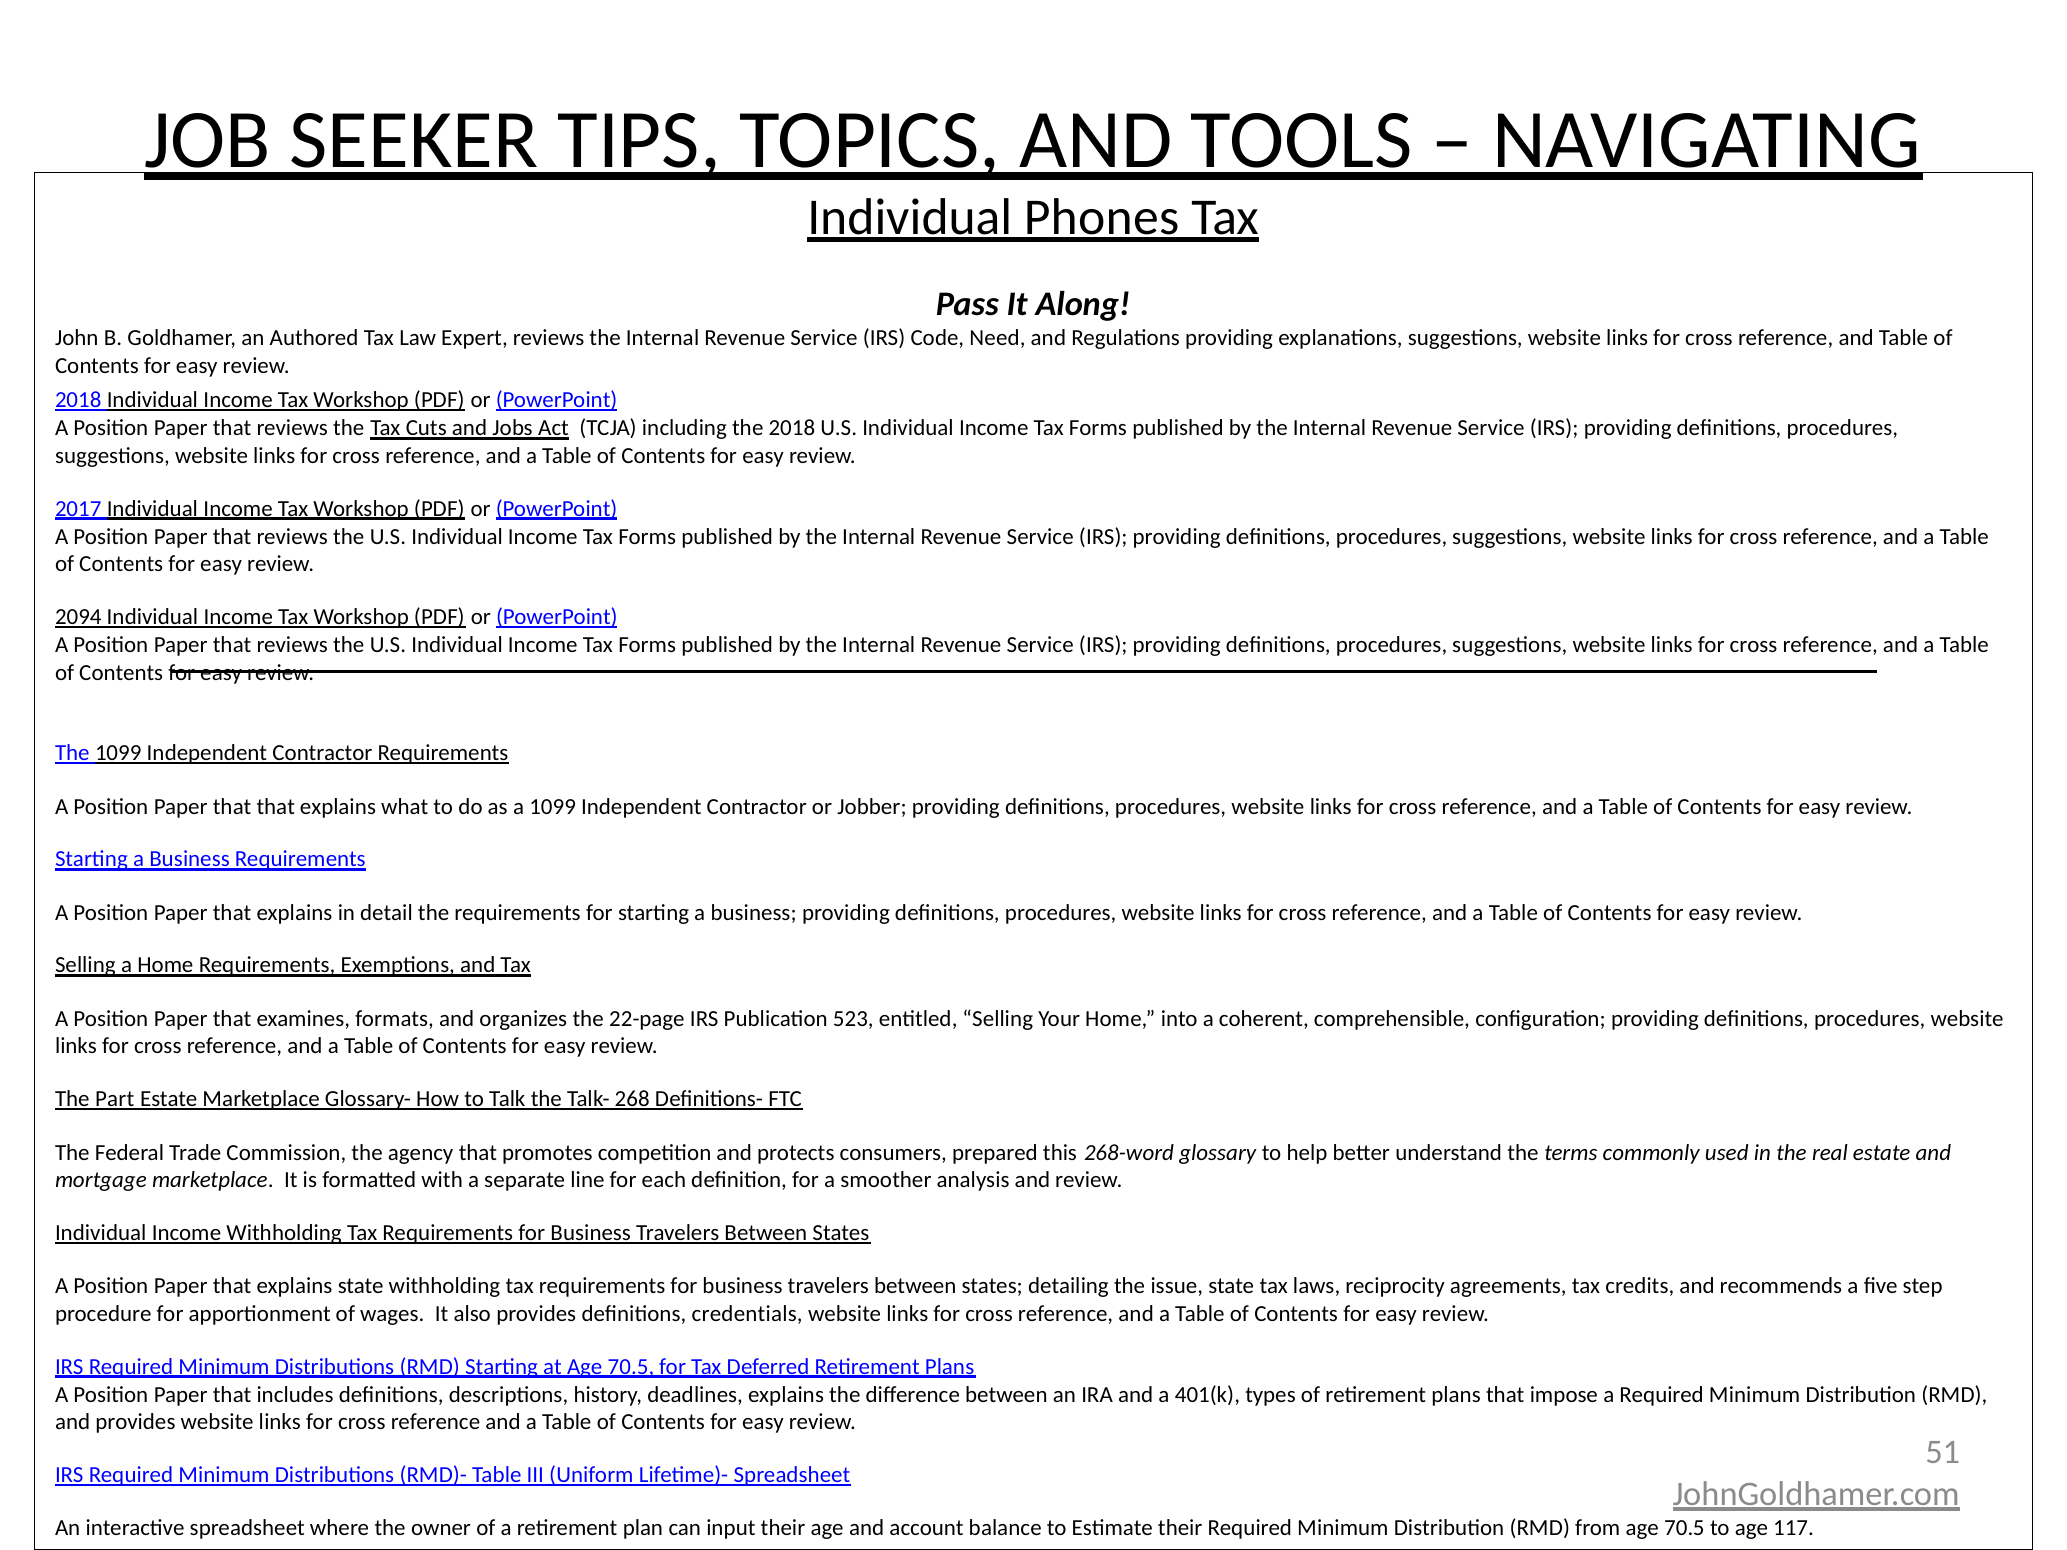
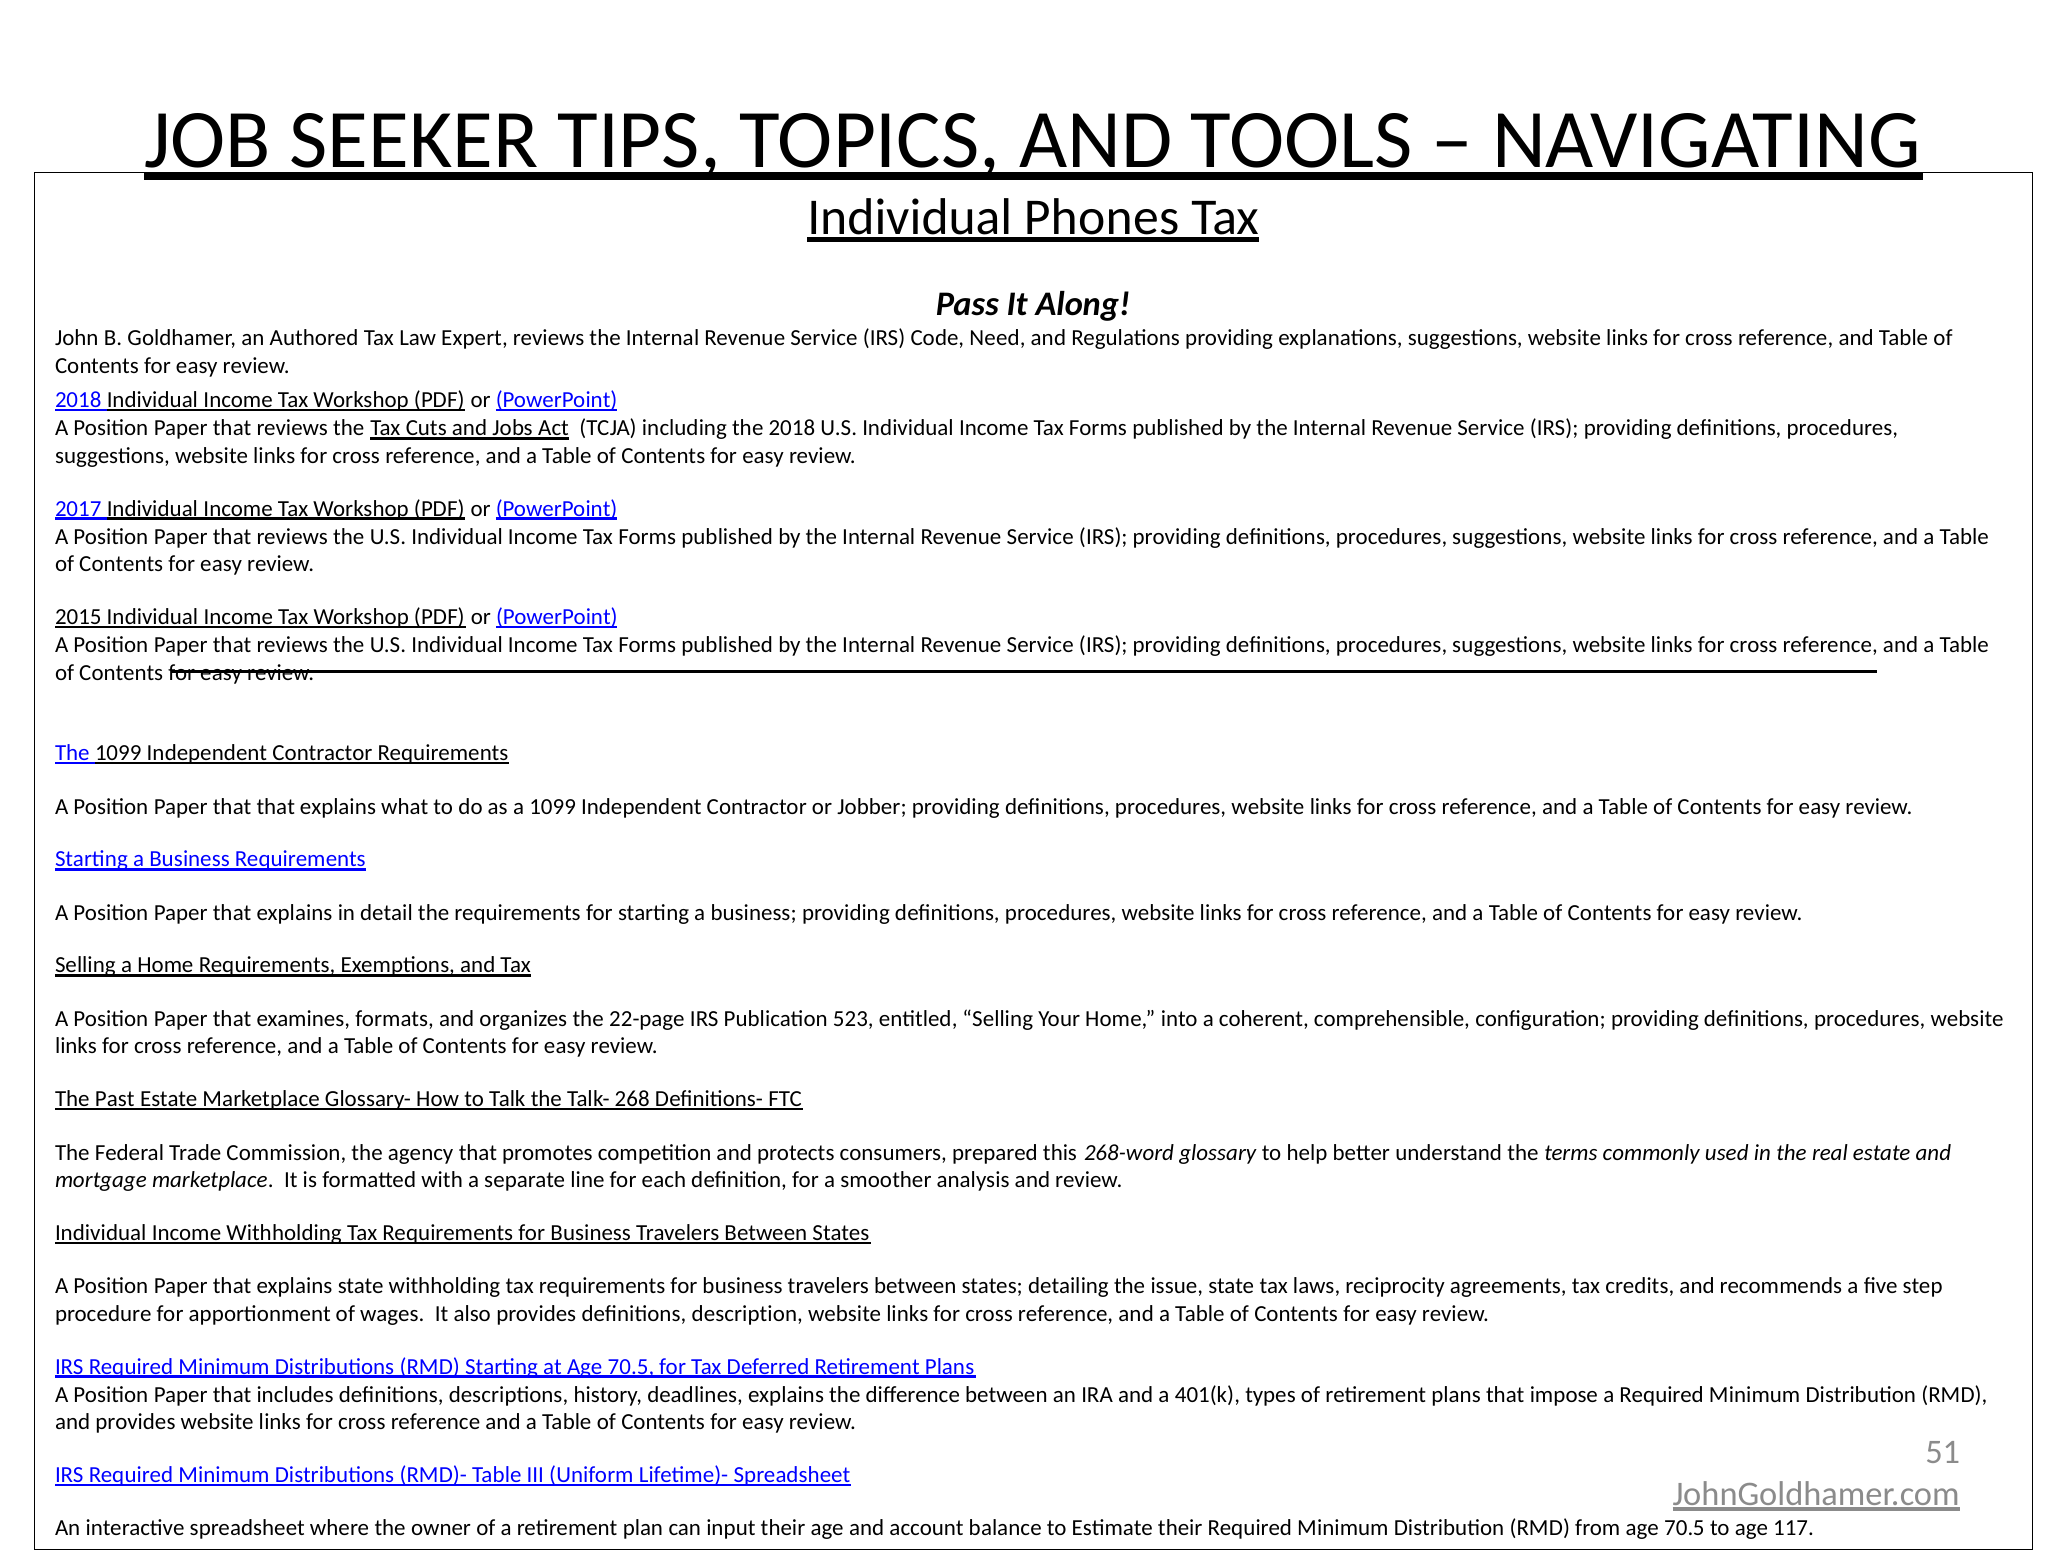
2094: 2094 -> 2015
Part: Part -> Past
credentials: credentials -> description
